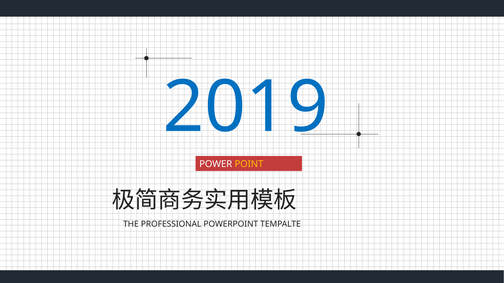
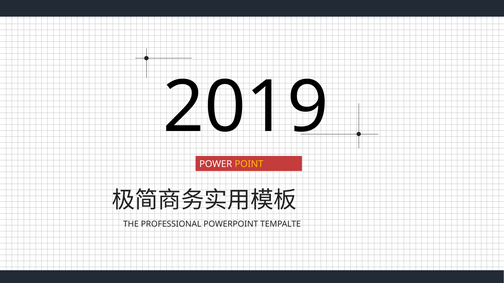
2019 colour: blue -> black
